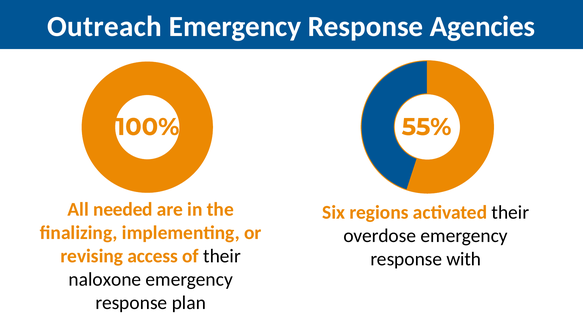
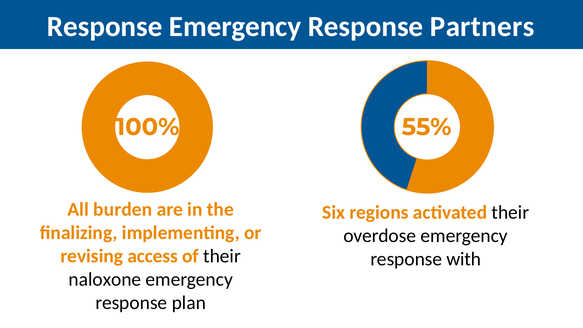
Outreach at (105, 27): Outreach -> Response
Agencies: Agencies -> Partners
needed: needed -> burden
